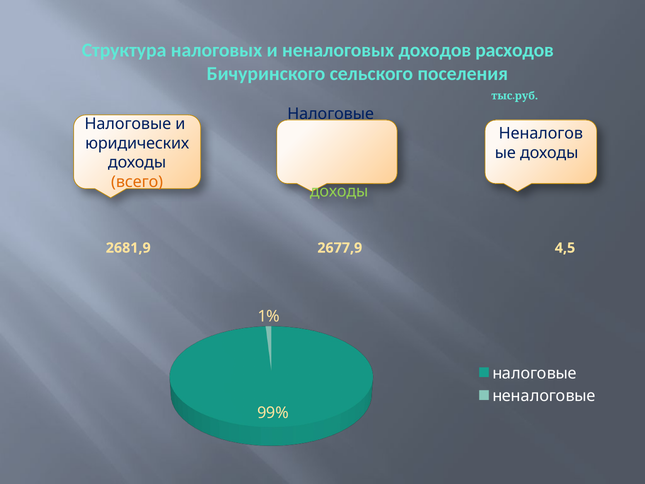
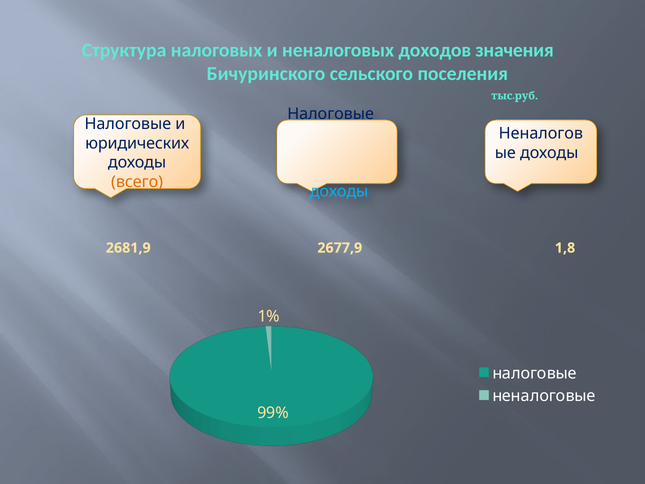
расходов: расходов -> значения
доходы at (339, 192) colour: light green -> light blue
4,5: 4,5 -> 1,8
